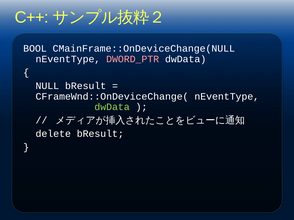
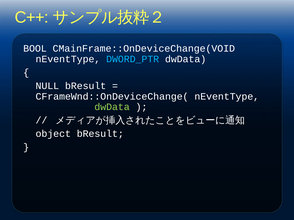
CMainFrame::OnDeviceChange(NULL: CMainFrame::OnDeviceChange(NULL -> CMainFrame::OnDeviceChange(VOID
DWORD_PTR colour: pink -> light blue
delete: delete -> object
